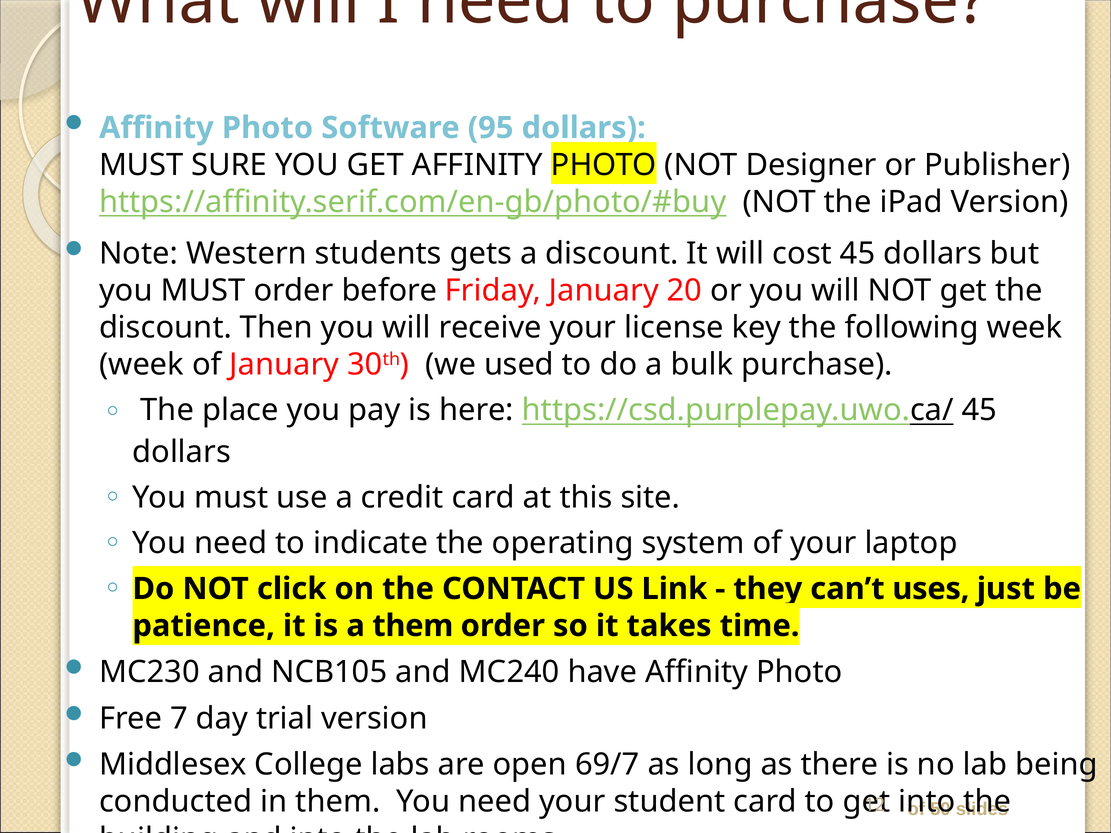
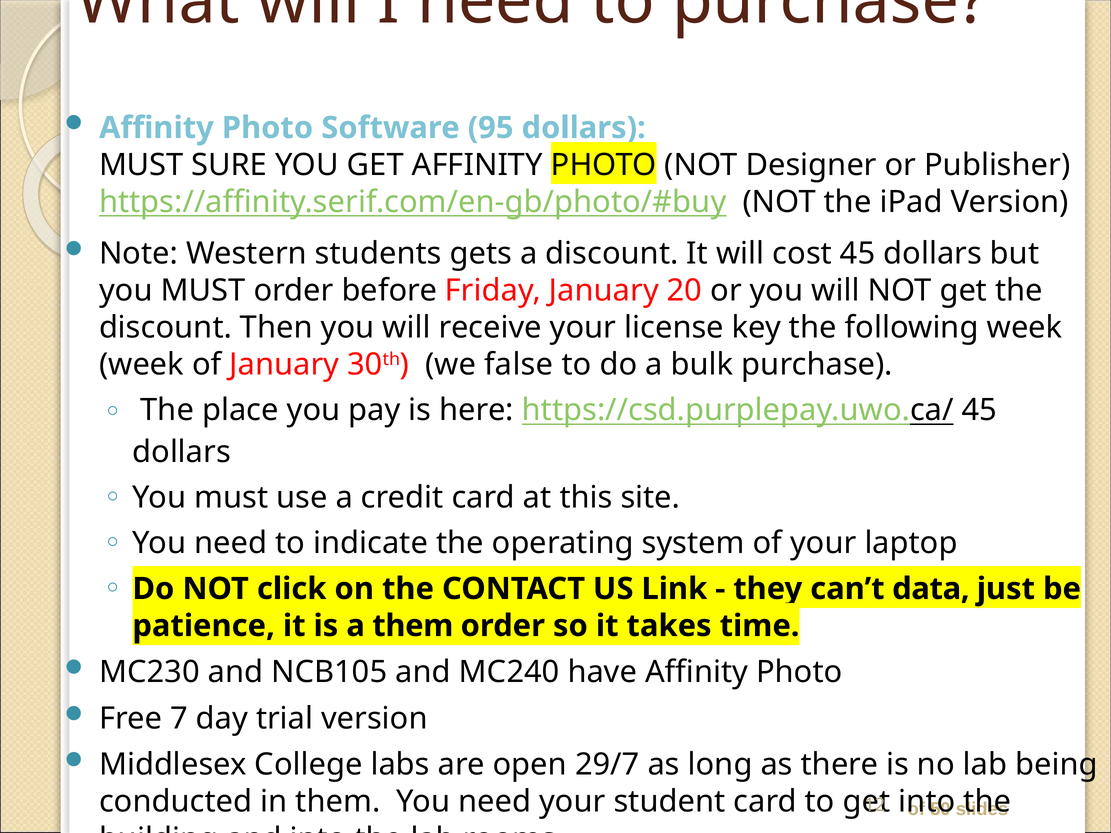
used: used -> false
uses: uses -> data
69/7: 69/7 -> 29/7
